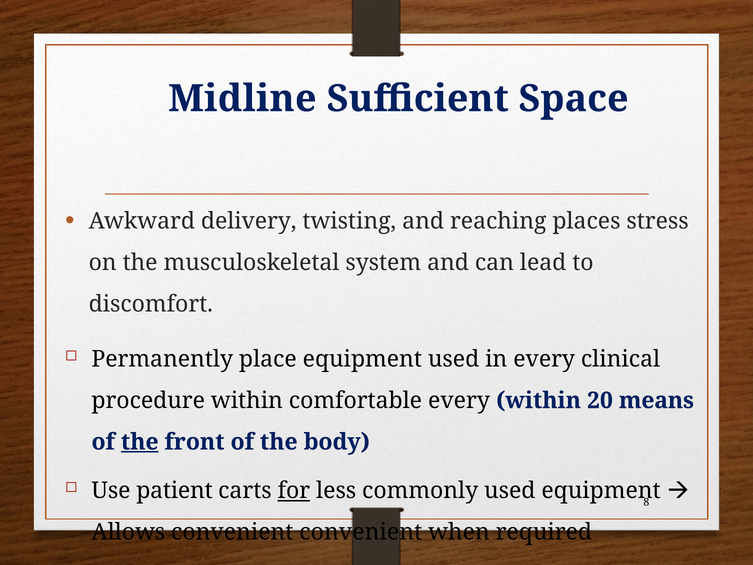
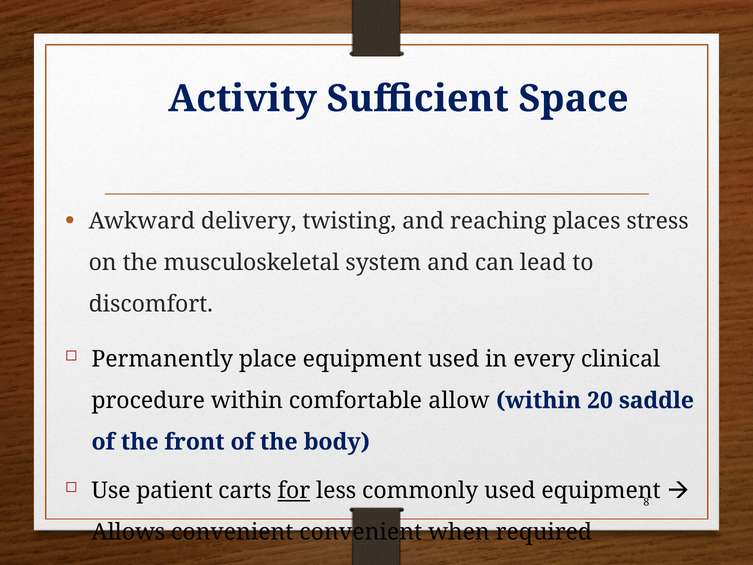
Midline: Midline -> Activity
comfortable every: every -> allow
means: means -> saddle
the at (140, 442) underline: present -> none
